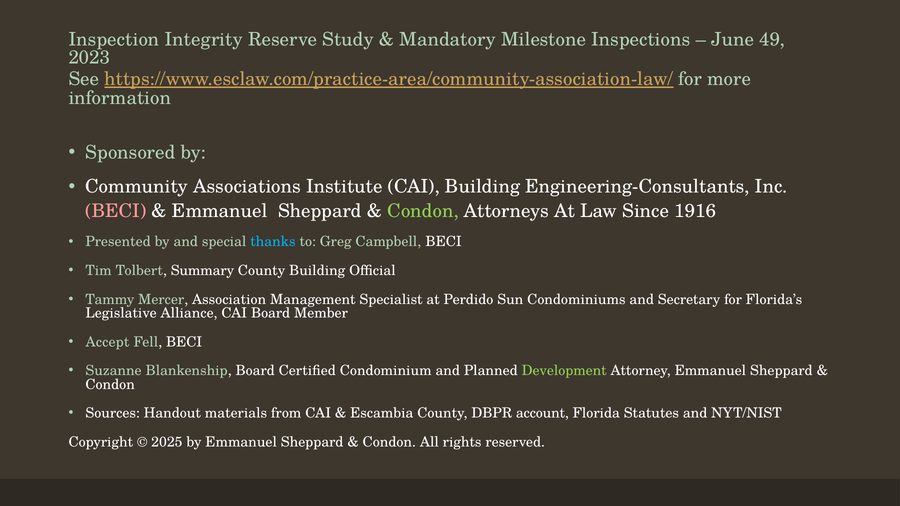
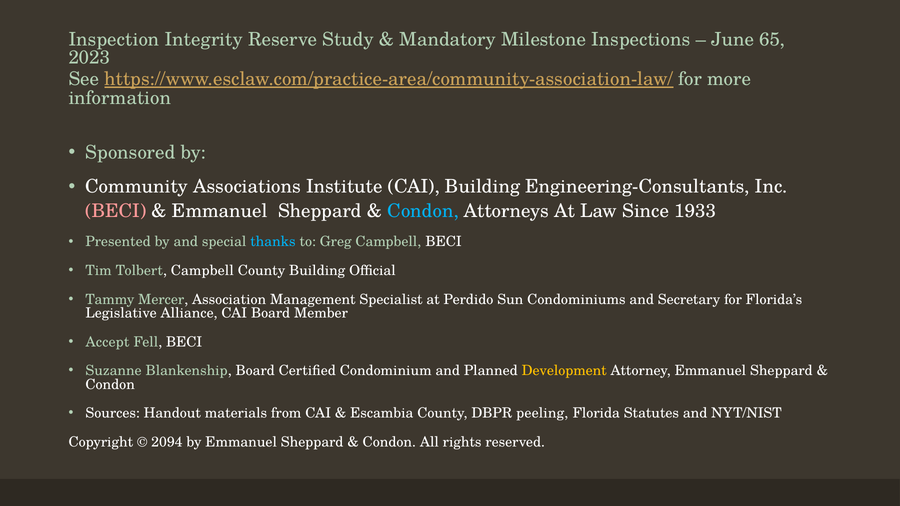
49: 49 -> 65
Condon at (423, 211) colour: light green -> light blue
1916: 1916 -> 1933
Tolbert Summary: Summary -> Campbell
Development colour: light green -> yellow
account: account -> peeling
2025: 2025 -> 2094
